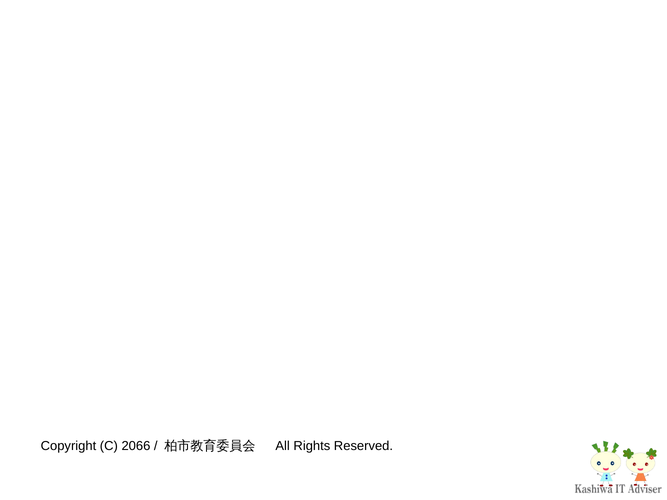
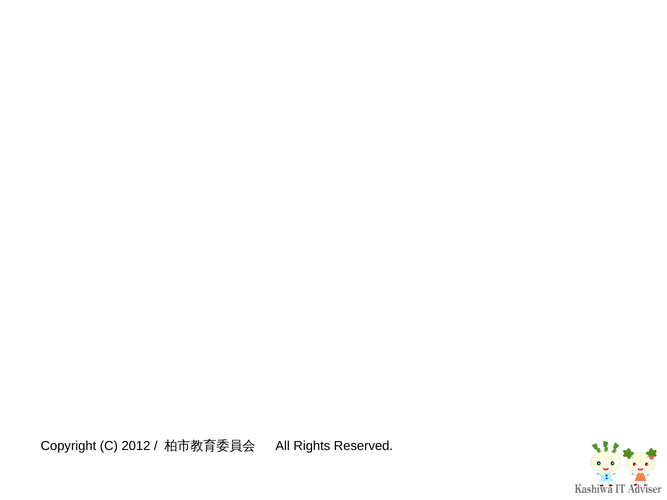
2066: 2066 -> 2012
